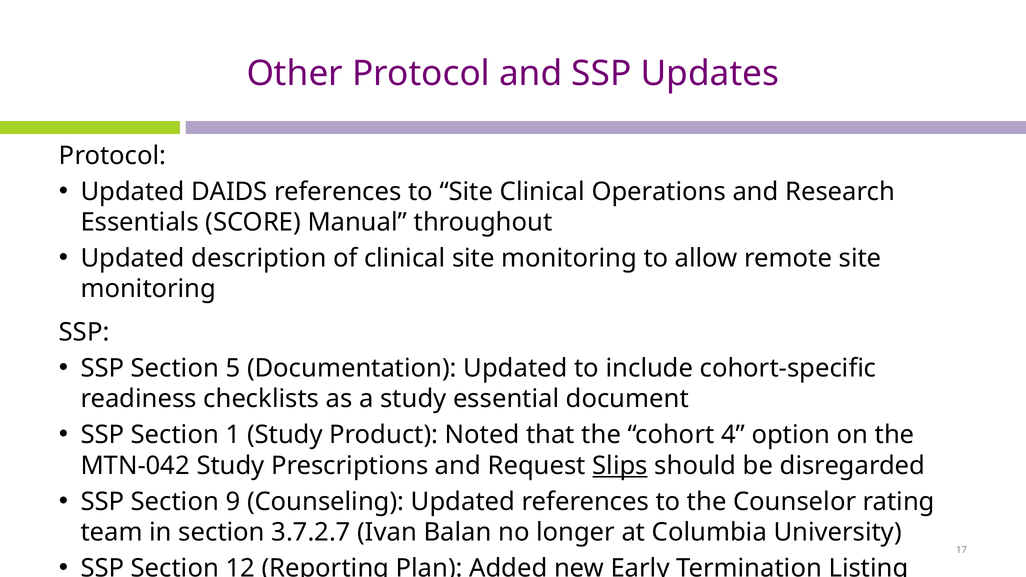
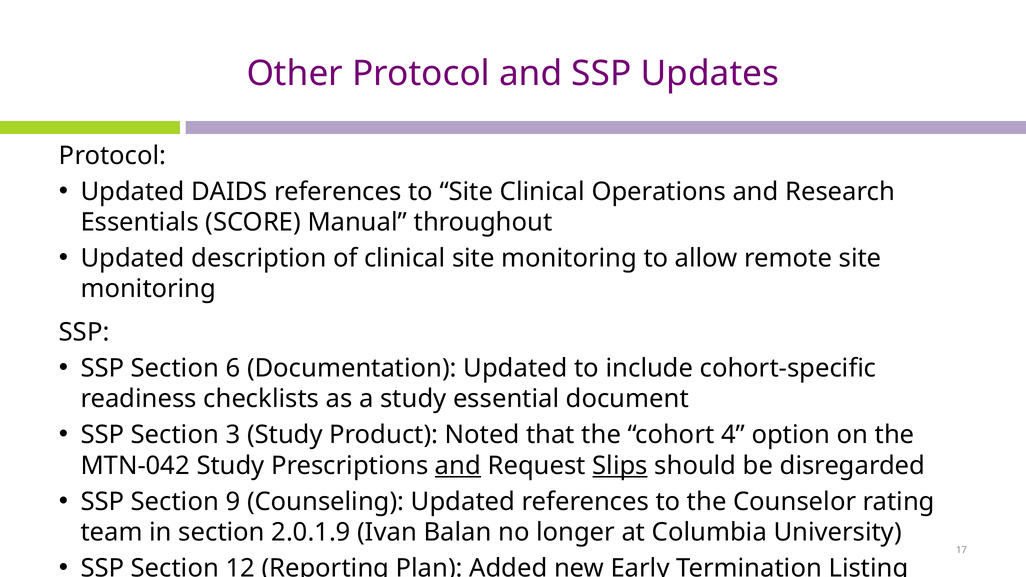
5: 5 -> 6
1: 1 -> 3
and at (458, 466) underline: none -> present
3.7.2.7: 3.7.2.7 -> 2.0.1.9
